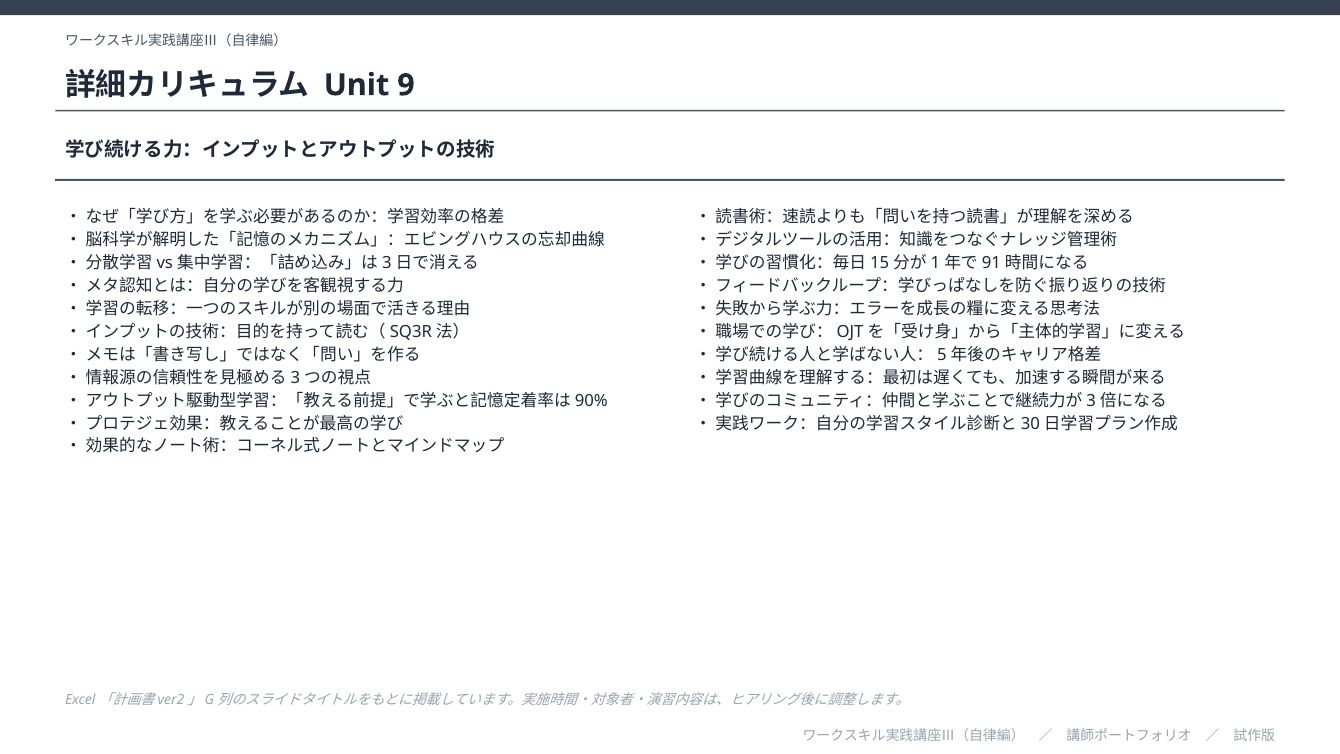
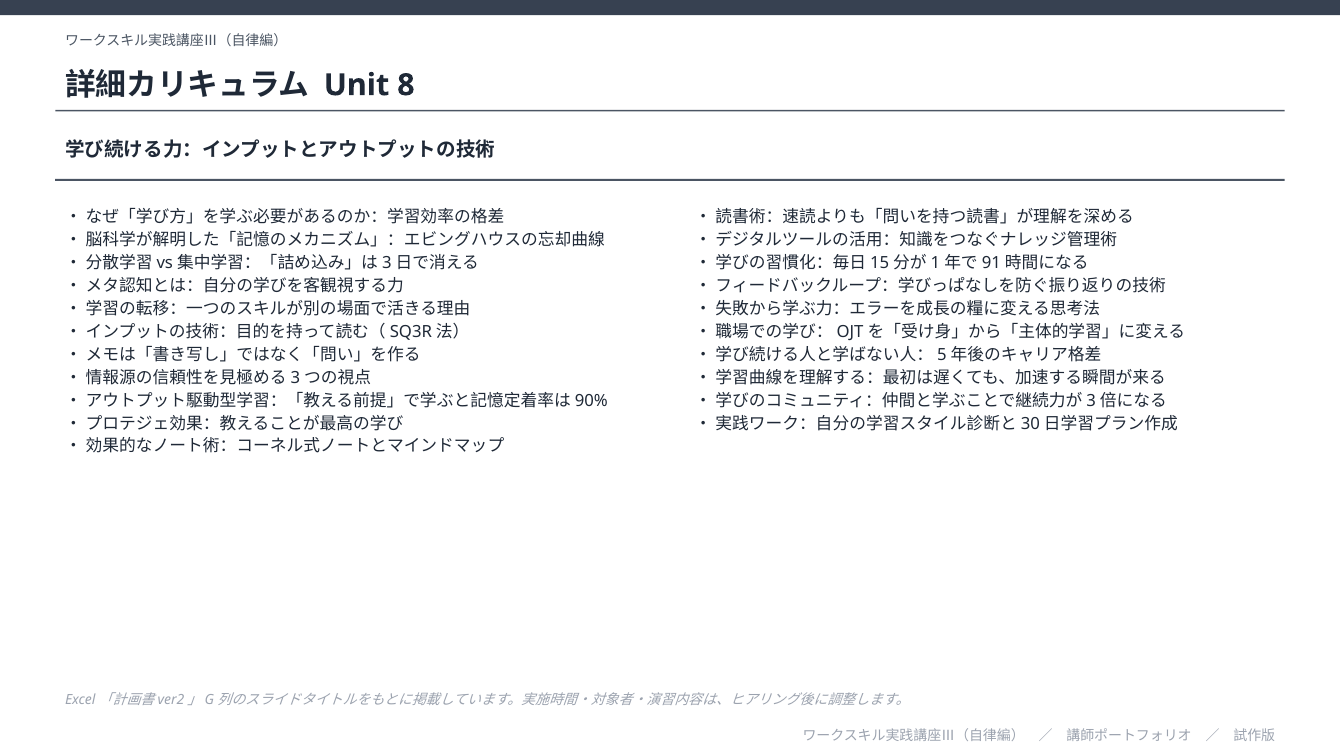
9: 9 -> 8
